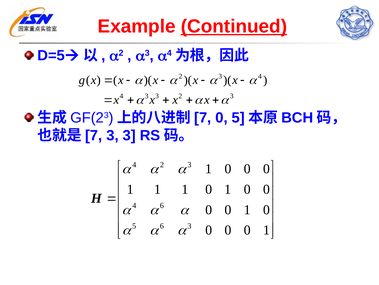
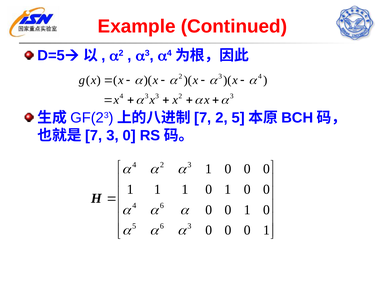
Continued underline: present -> none
0 at (221, 117): 0 -> 2
3 at (129, 135): 3 -> 0
